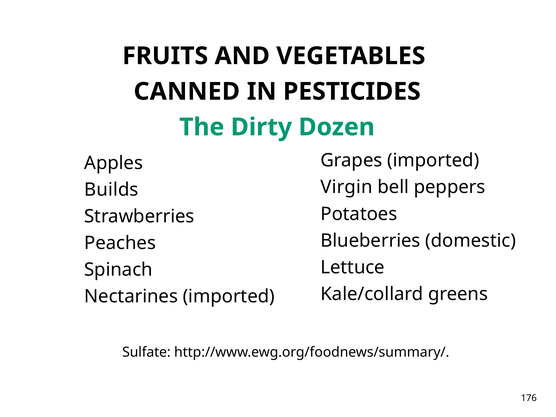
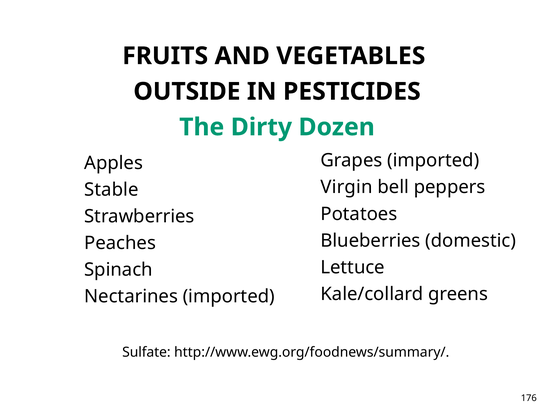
CANNED: CANNED -> OUTSIDE
Builds: Builds -> Stable
